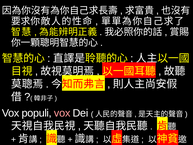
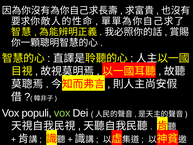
vox at (62, 113) colour: pink -> light green
